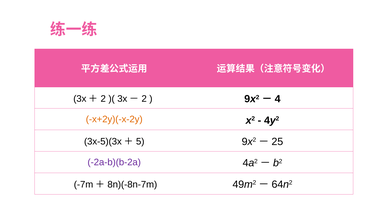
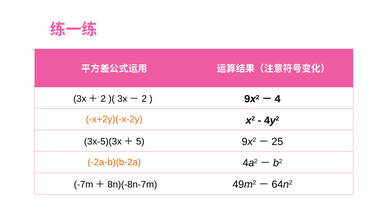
-2a-b)(b-2a colour: purple -> orange
